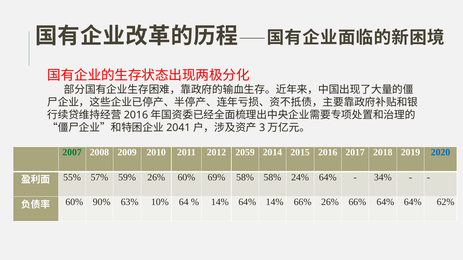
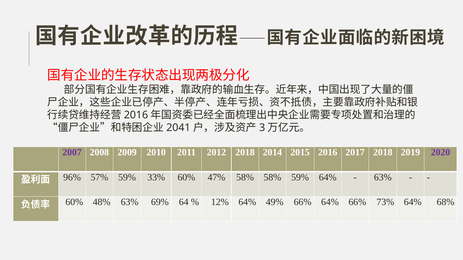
2007 colour: green -> purple
2012 2059: 2059 -> 2018
2020 colour: blue -> purple
55%: 55% -> 96%
59% 26%: 26% -> 33%
69%: 69% -> 47%
58% 24%: 24% -> 59%
34% at (383, 178): 34% -> 63%
90%: 90% -> 48%
10%: 10% -> 69%
14% at (220, 202): 14% -> 12%
64% 14%: 14% -> 49%
66% 26%: 26% -> 64%
66% 64%: 64% -> 73%
62%: 62% -> 68%
